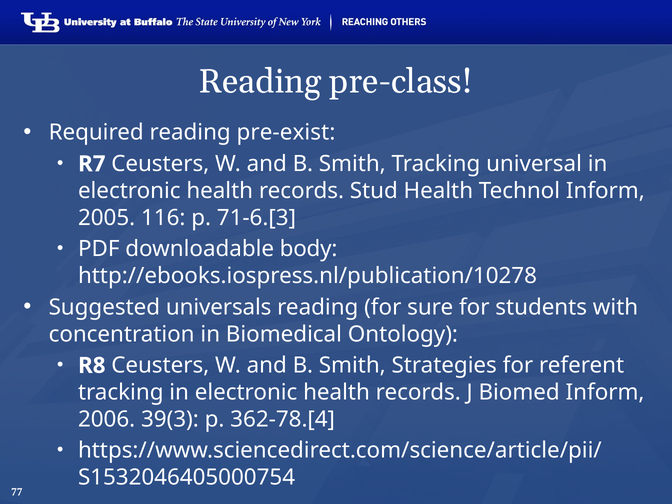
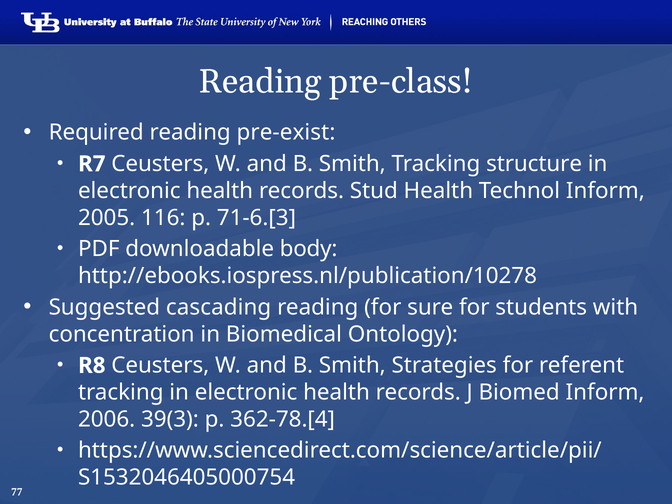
universal: universal -> structure
universals: universals -> cascading
